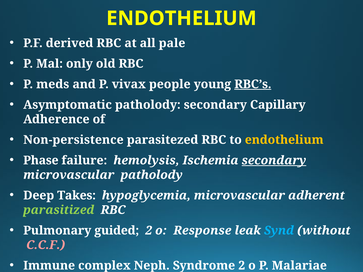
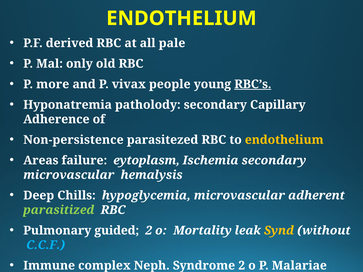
meds: meds -> more
Asymptomatic: Asymptomatic -> Hyponatremia
Phase: Phase -> Areas
hemolysis: hemolysis -> eytoplasm
secondary at (274, 161) underline: present -> none
microvascular patholody: patholody -> hemalysis
Takes: Takes -> Chills
Response: Response -> Mortality
Synd colour: light blue -> yellow
C.C.F colour: pink -> light blue
